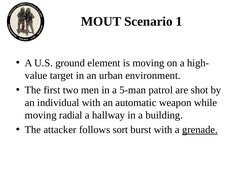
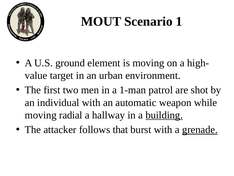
5-man: 5-man -> 1-man
building underline: none -> present
sort: sort -> that
